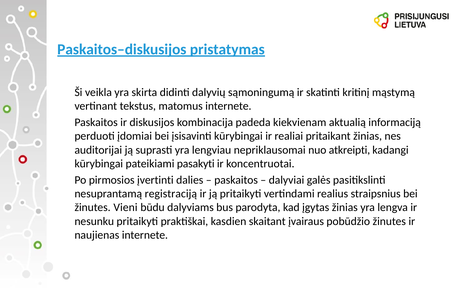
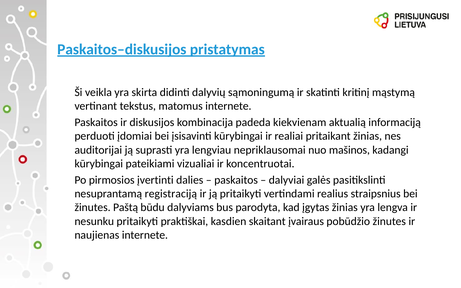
atkreipti: atkreipti -> mašinos
pasakyti: pasakyti -> vizualiai
Vieni: Vieni -> Paštą
